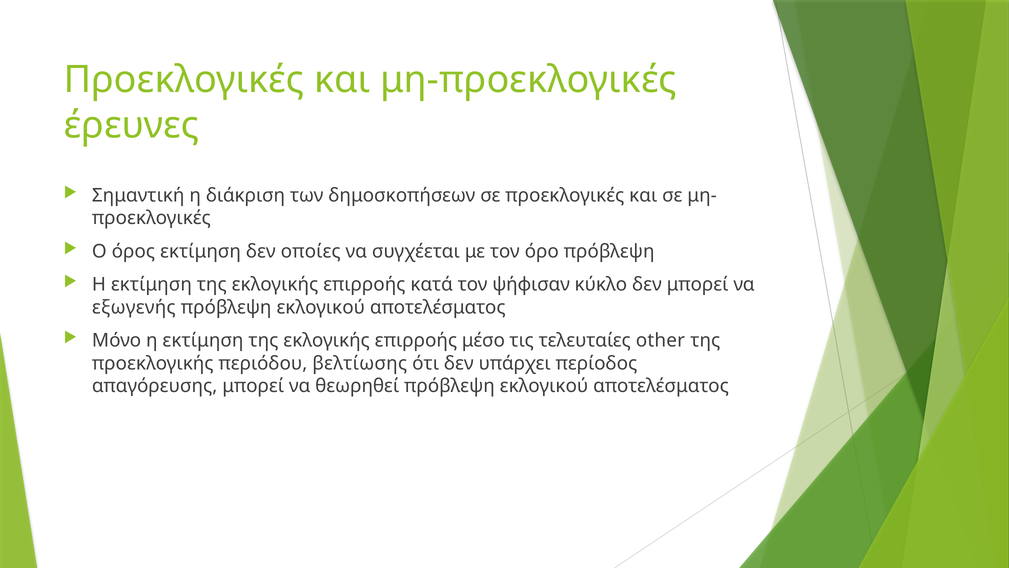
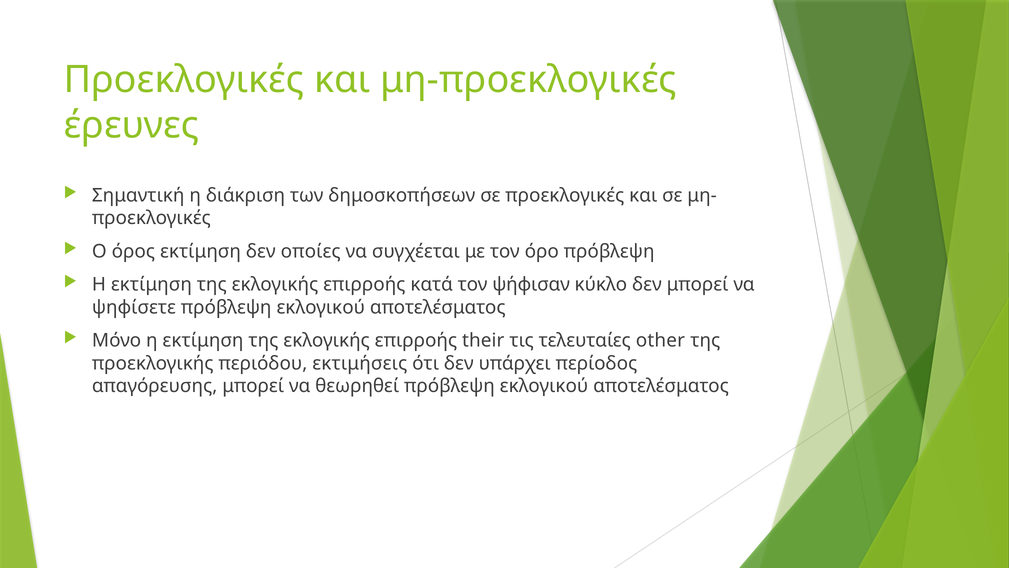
εξωγενής: εξωγενής -> ψηφίσετε
μέσο: μέσο -> their
βελτίωσης: βελτίωσης -> εκτιμήσεις
